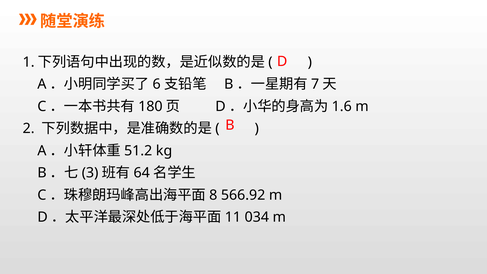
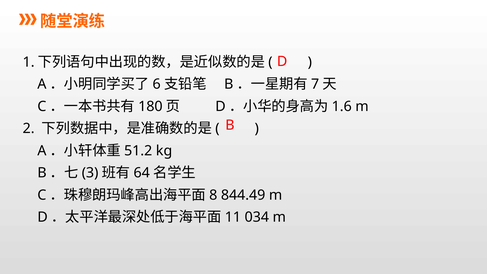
566.92: 566.92 -> 844.49
